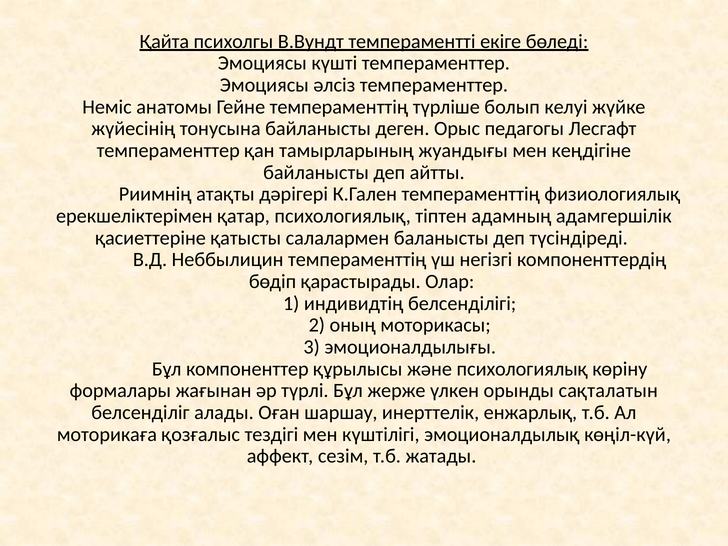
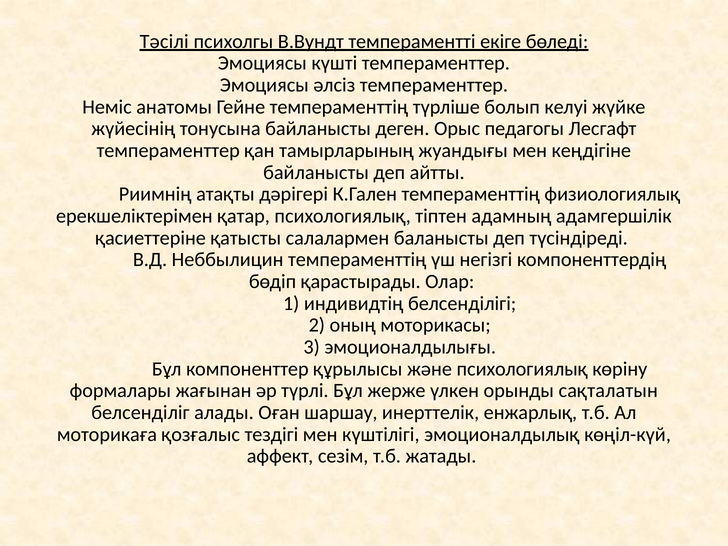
Қайта: Қайта -> Тәсілі
